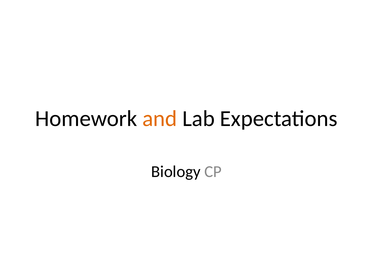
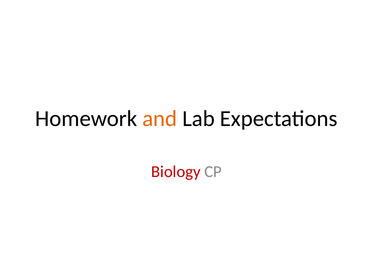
Biology colour: black -> red
